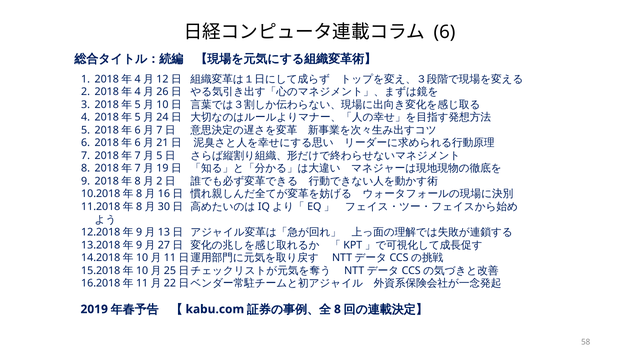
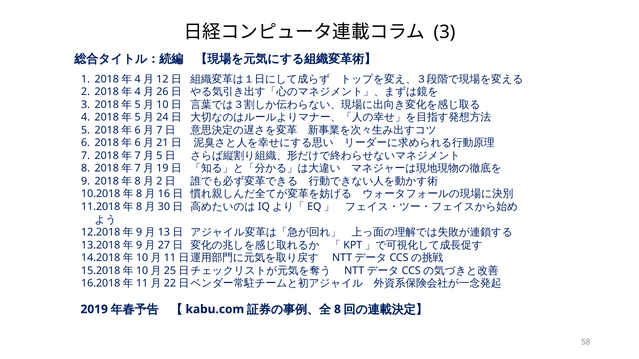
6 at (444, 32): 6 -> 3
